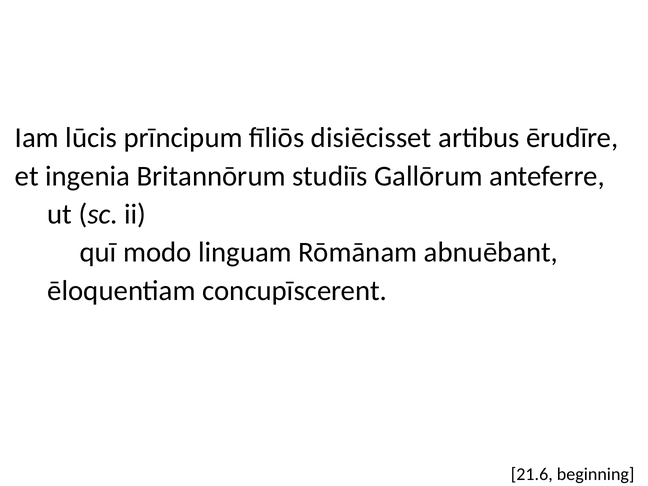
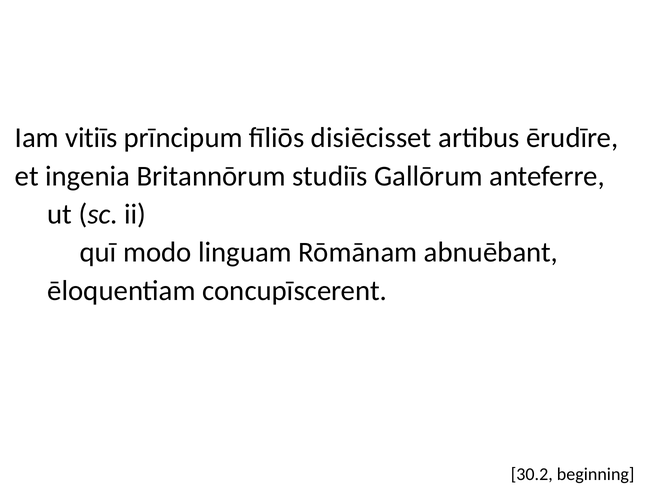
lūcis: lūcis -> vitiīs
21.6: 21.6 -> 30.2
